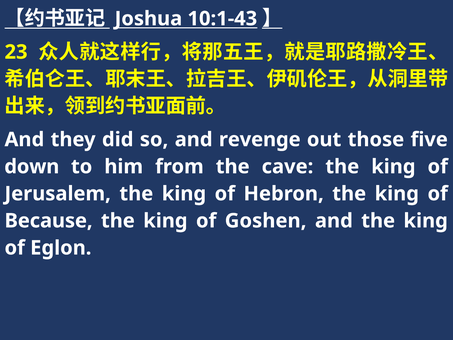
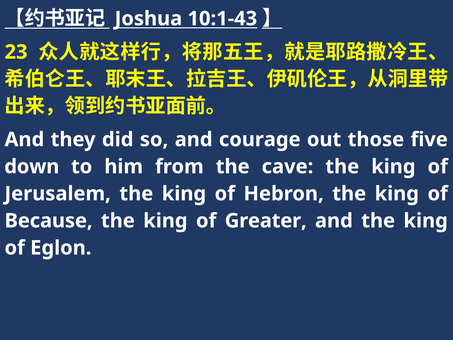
revenge: revenge -> courage
Goshen: Goshen -> Greater
